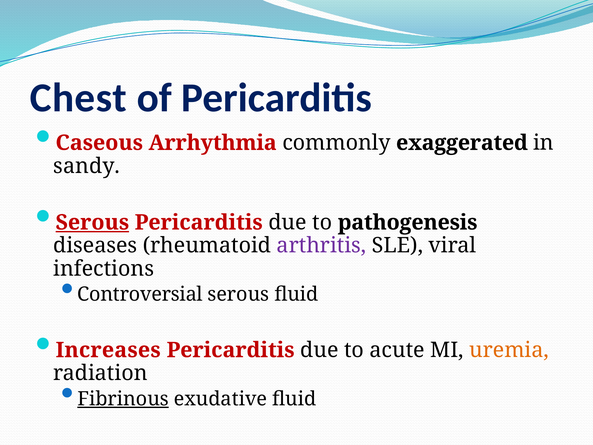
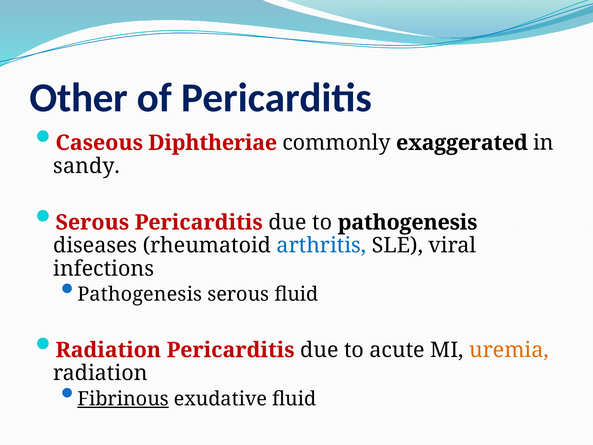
Chest: Chest -> Other
Arrhythmia: Arrhythmia -> Diphtheriae
Serous at (92, 222) underline: present -> none
arthritis colour: purple -> blue
Controversial at (140, 294): Controversial -> Pathogenesis
Increases at (108, 350): Increases -> Radiation
